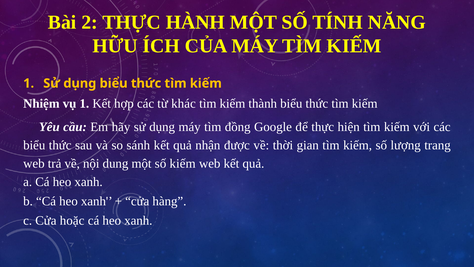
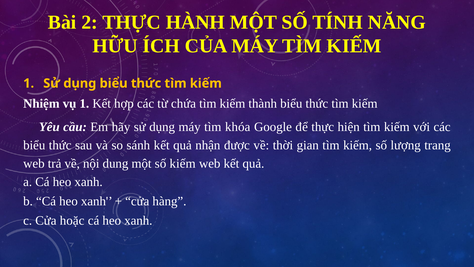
khác: khác -> chứa
đồng: đồng -> khóa
